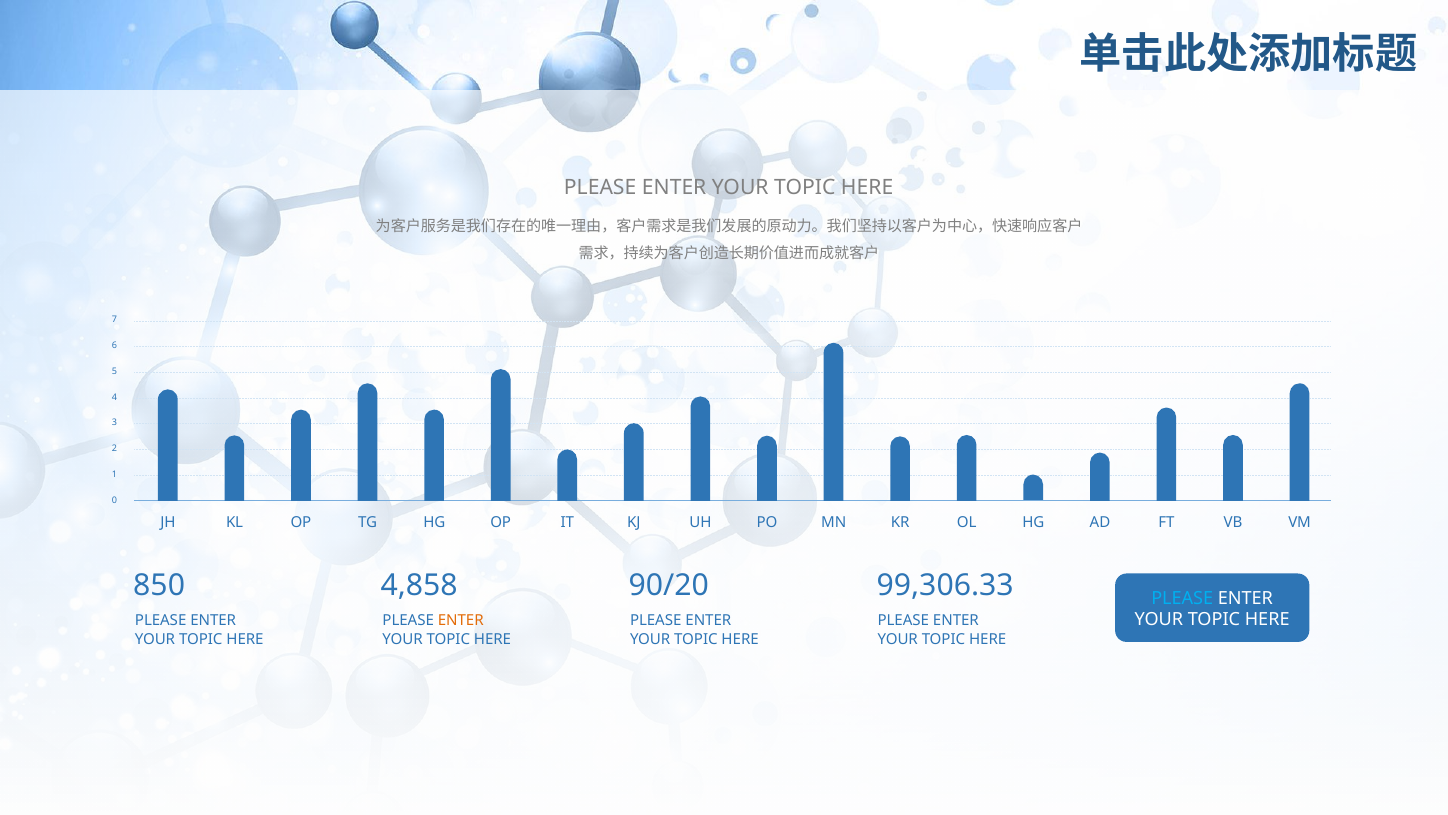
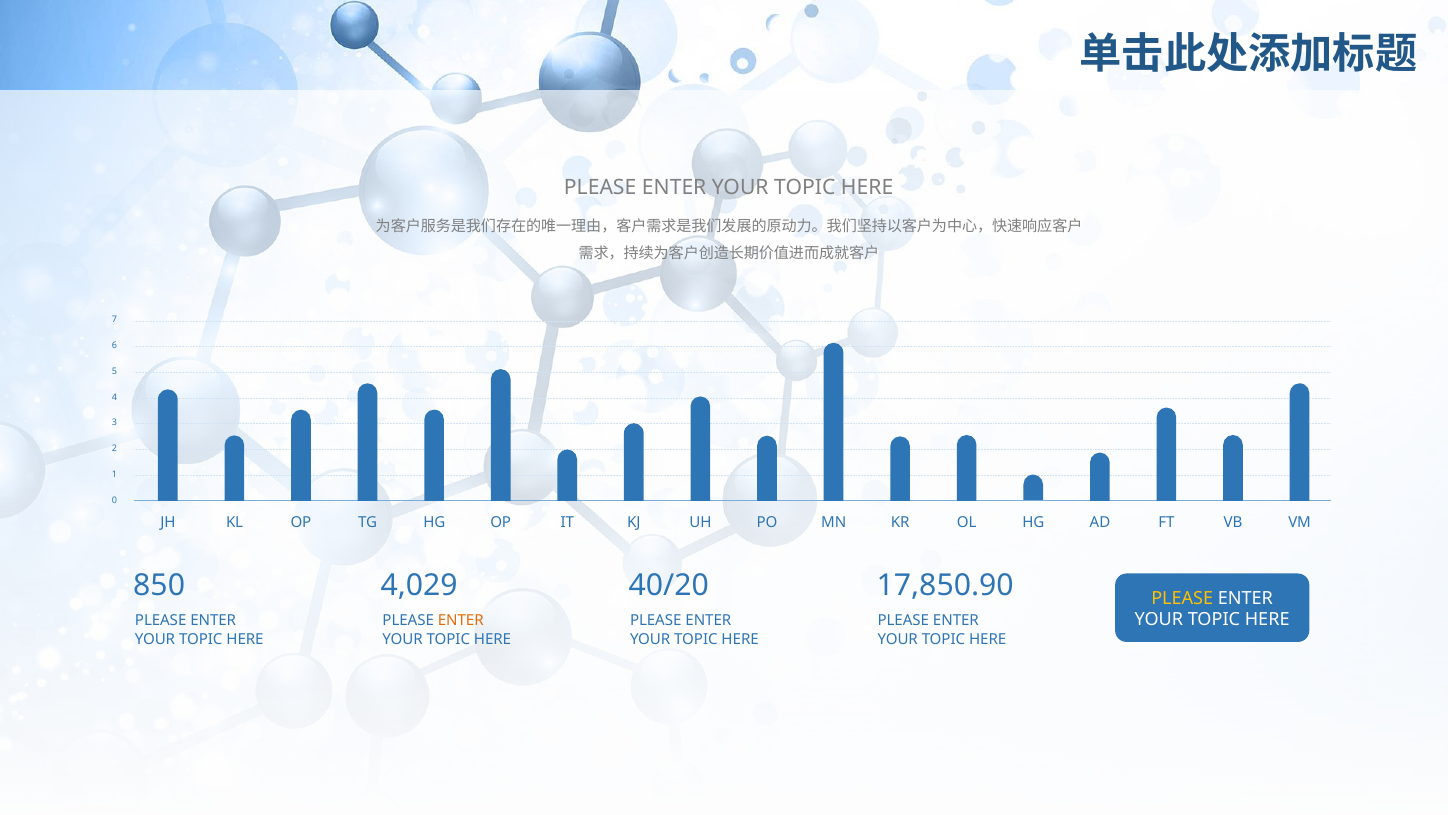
4,858: 4,858 -> 4,029
90/20: 90/20 -> 40/20
99,306.33: 99,306.33 -> 17,850.90
PLEASE at (1182, 598) colour: light blue -> yellow
